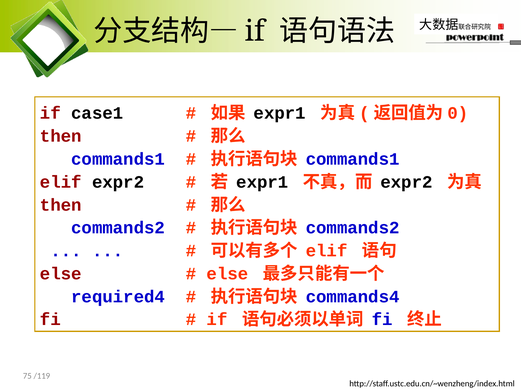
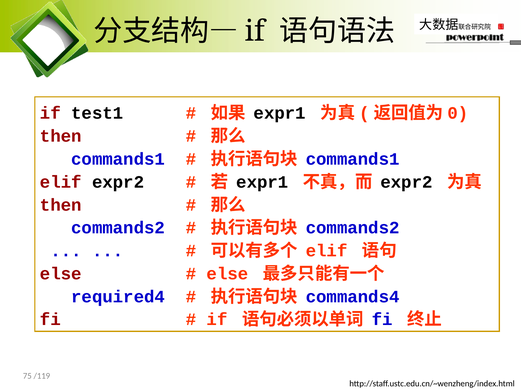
case1: case1 -> test1
